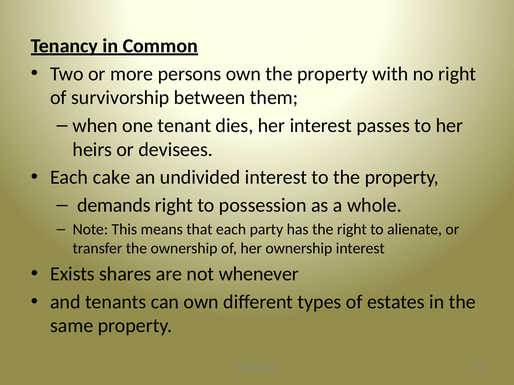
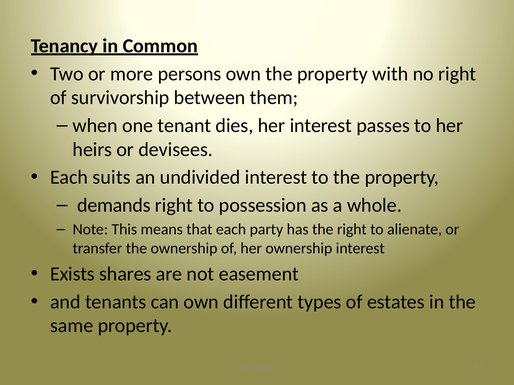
cake: cake -> suits
whenever: whenever -> easement
